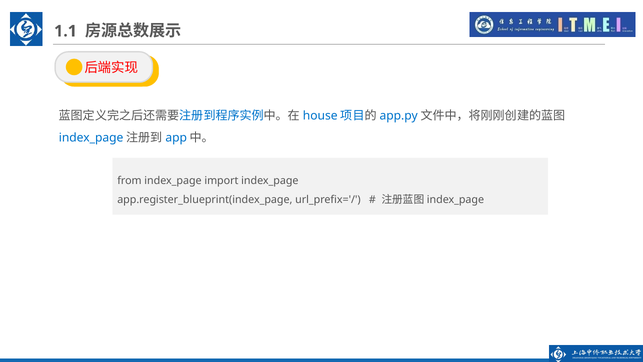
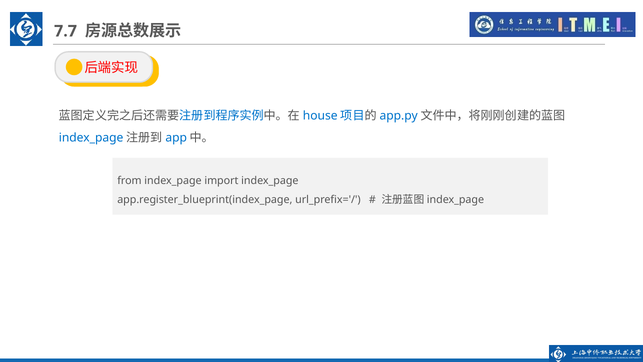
1.1: 1.1 -> 7.7
